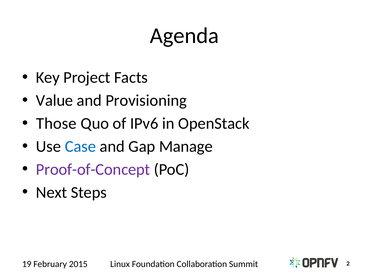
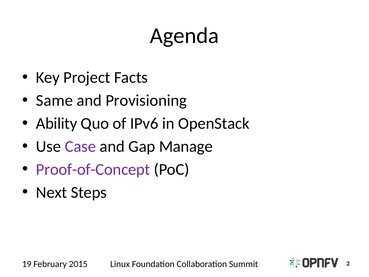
Value: Value -> Same
Those: Those -> Ability
Case colour: blue -> purple
